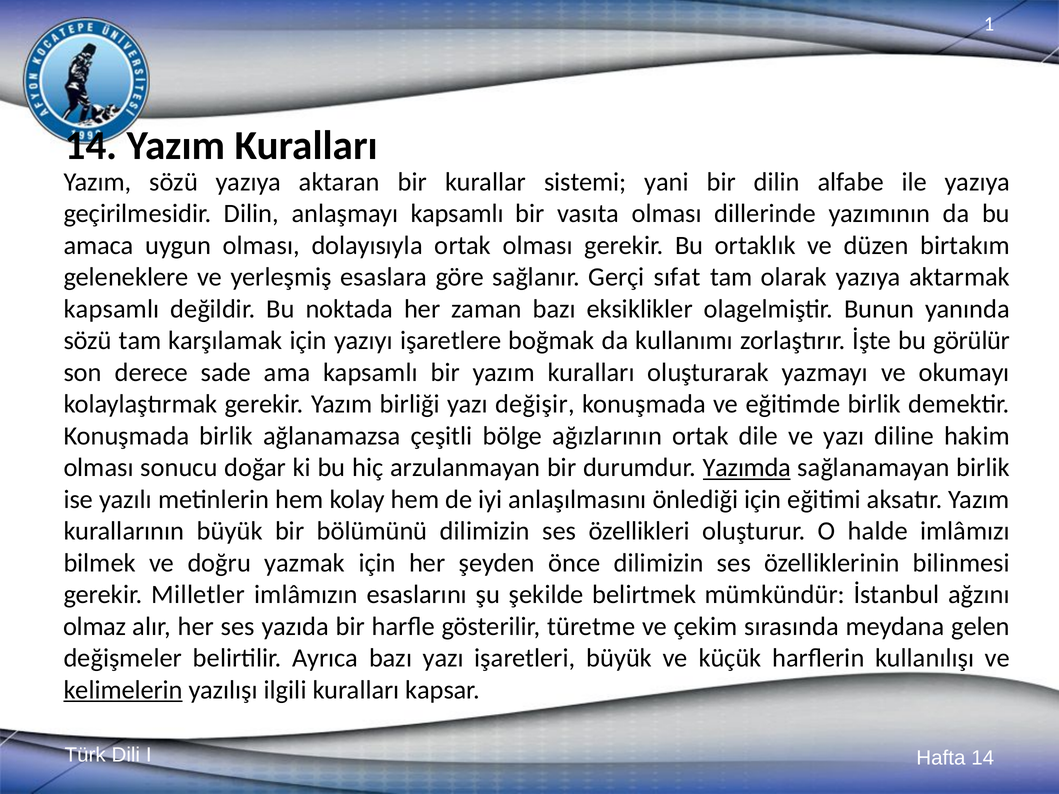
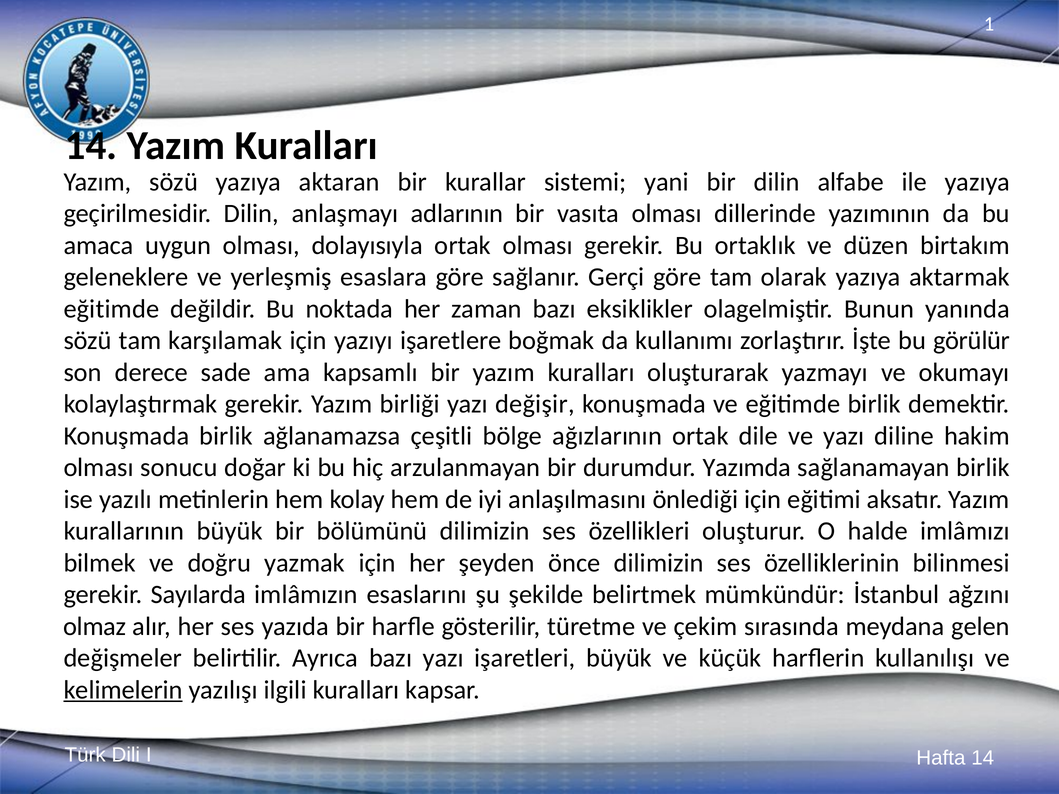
anlaşmayı kapsamlı: kapsamlı -> adlarının
Gerçi sıfat: sıfat -> göre
kapsamlı at (111, 309): kapsamlı -> eğitimde
Yazımda underline: present -> none
Milletler: Milletler -> Sayılarda
